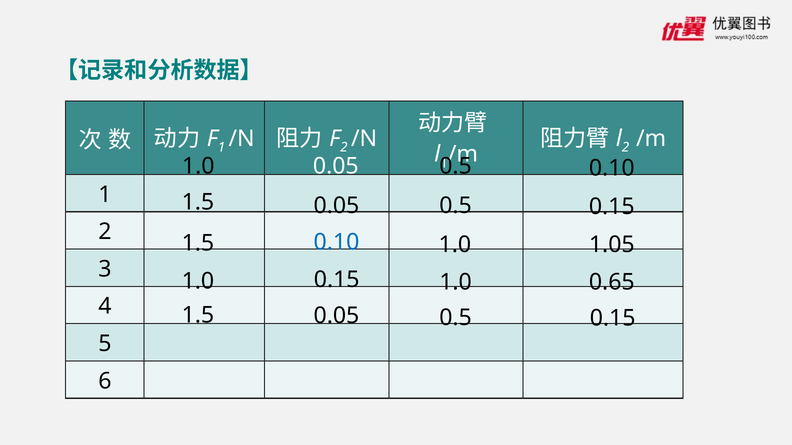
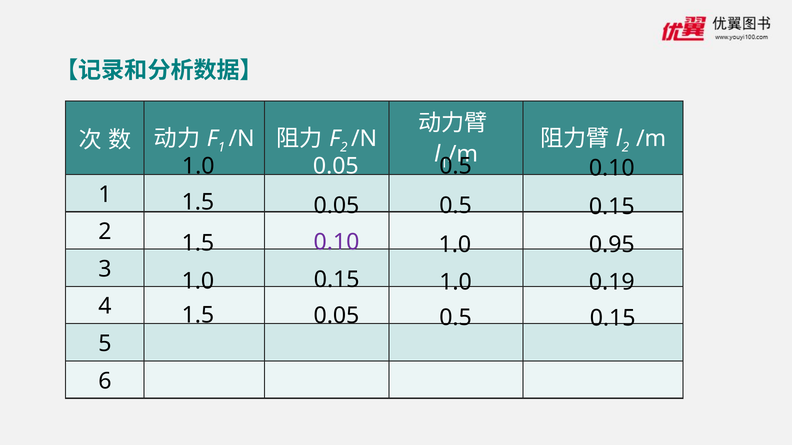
0.10 at (336, 243) colour: blue -> purple
1.05: 1.05 -> 0.95
0.65: 0.65 -> 0.19
